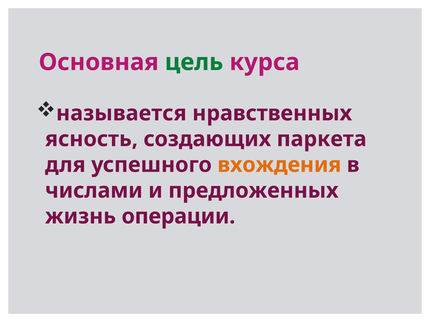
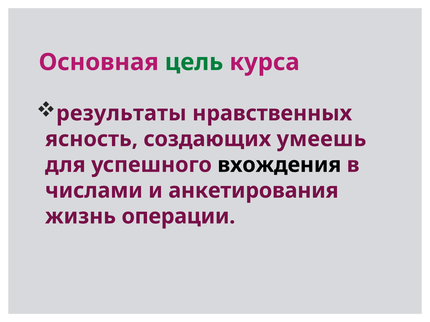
называется: называется -> результаты
паркета: паркета -> умеешь
вхождения colour: orange -> black
предложенных: предложенных -> анкетирования
